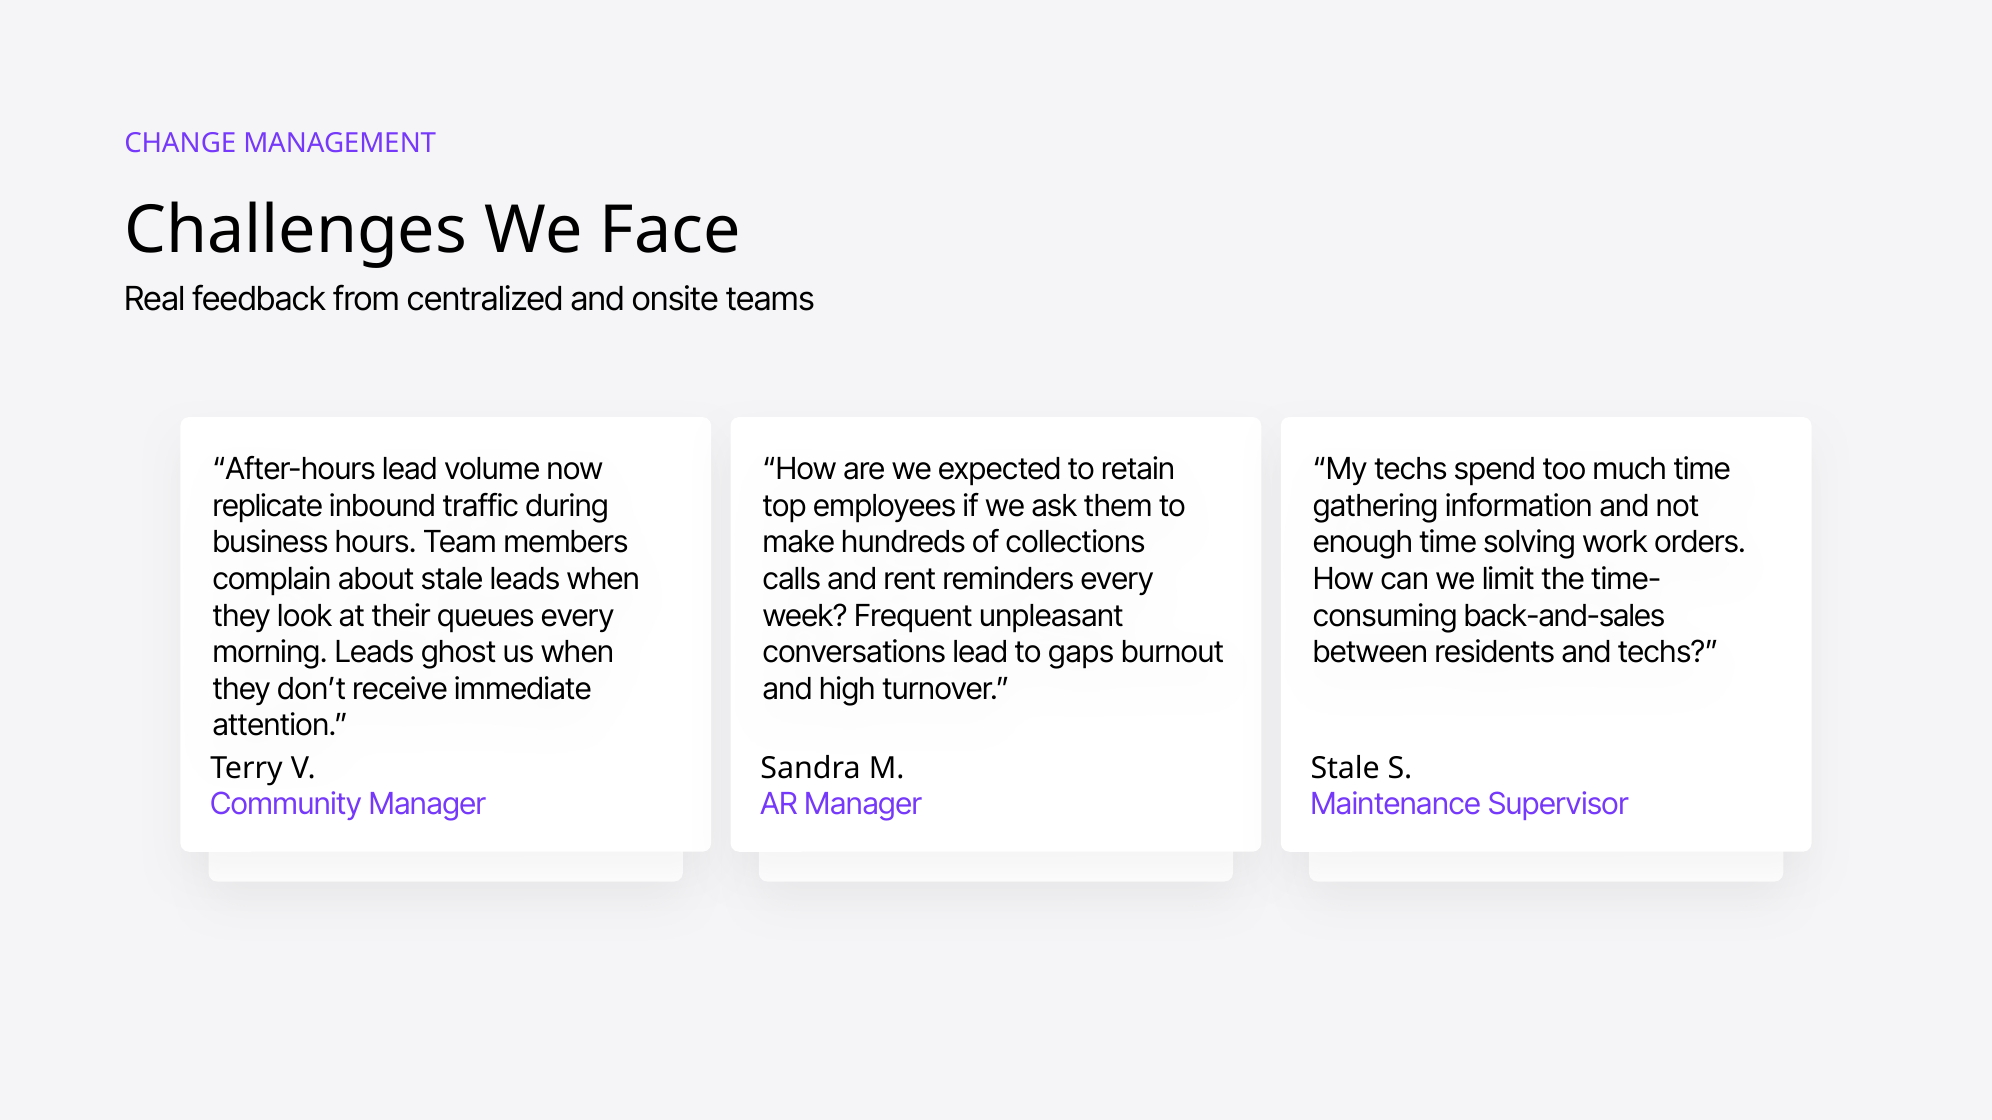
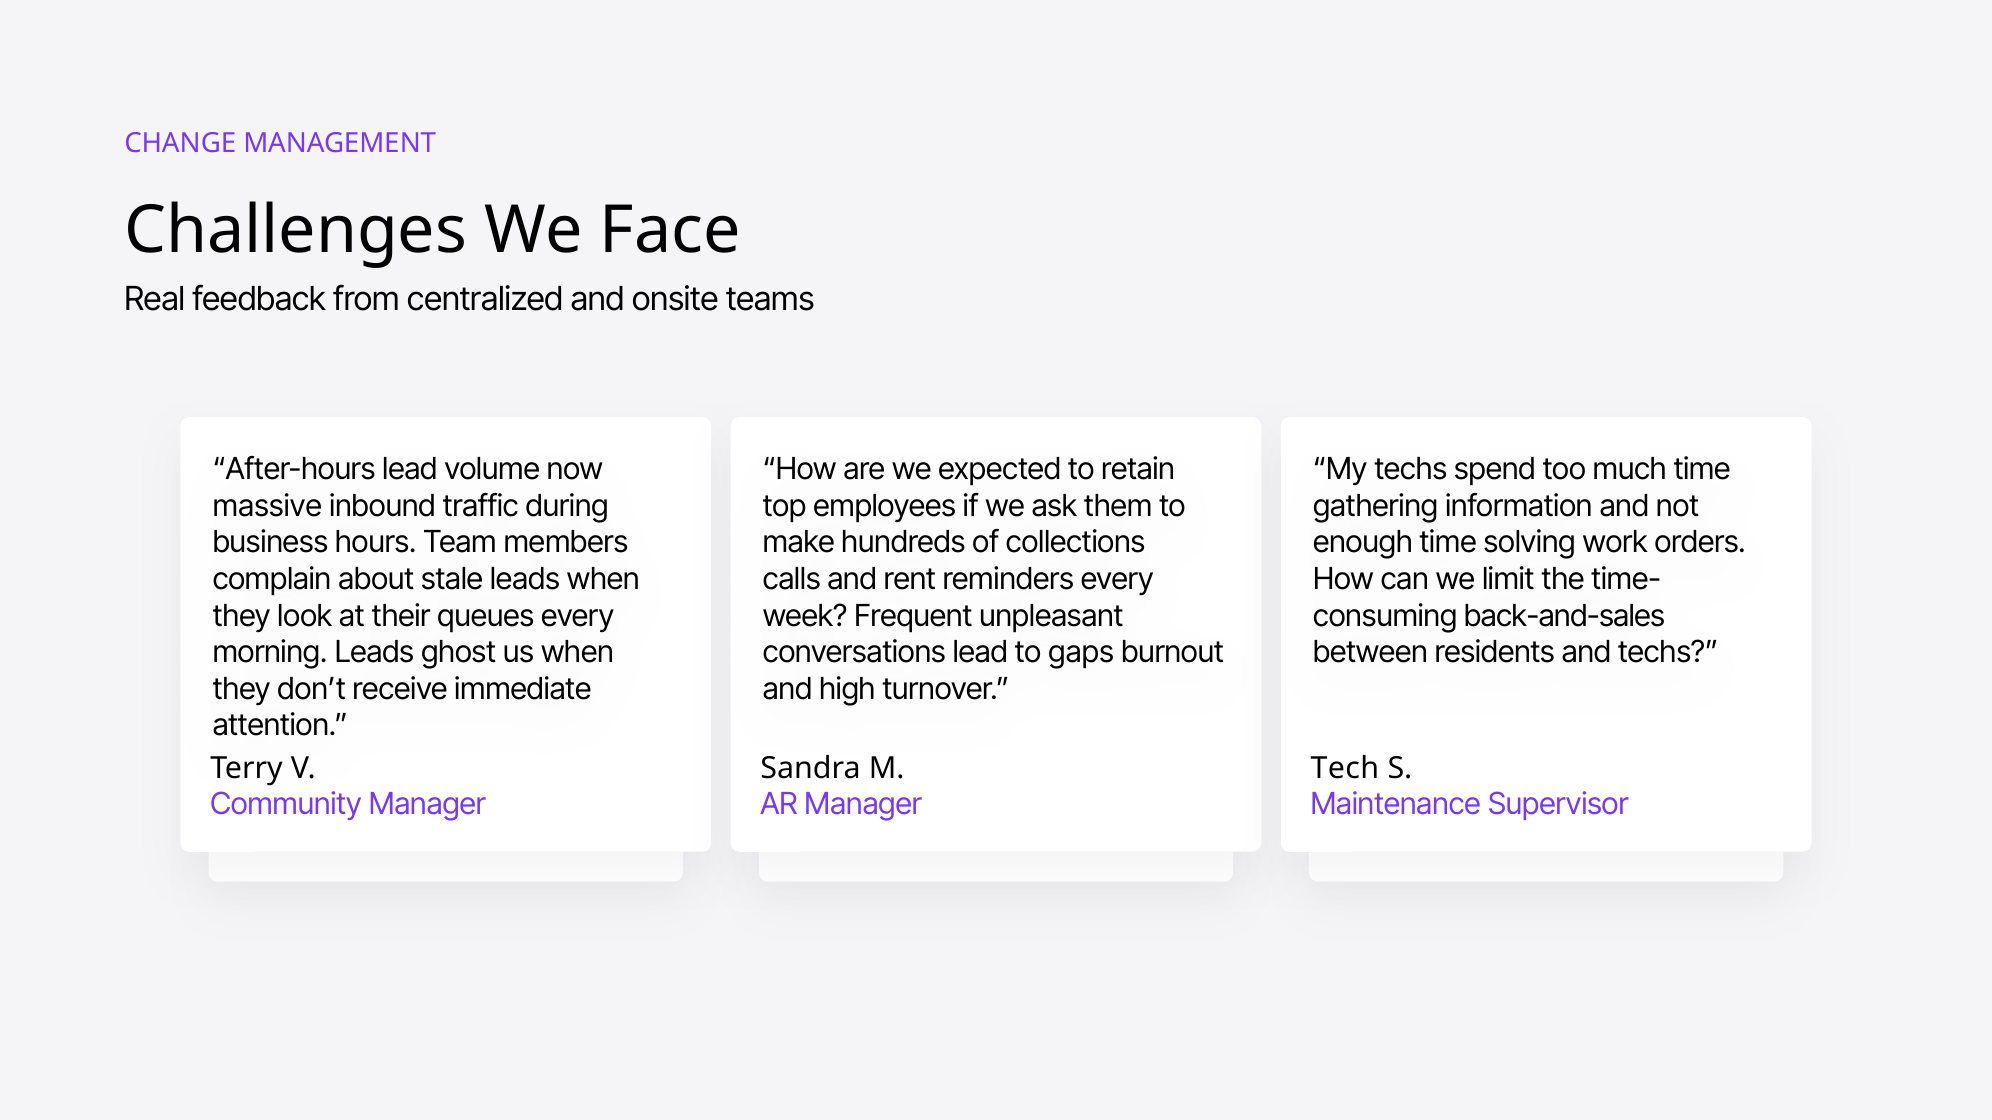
replicate: replicate -> massive
Stale at (1345, 768): Stale -> Tech
